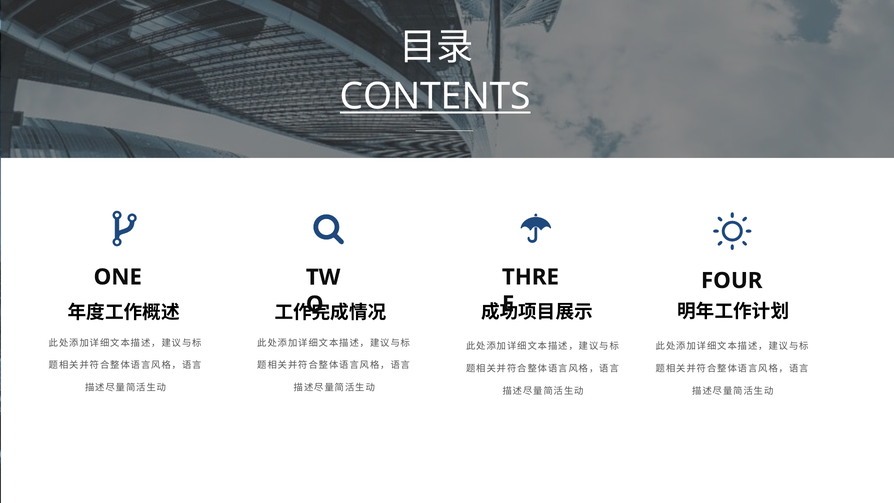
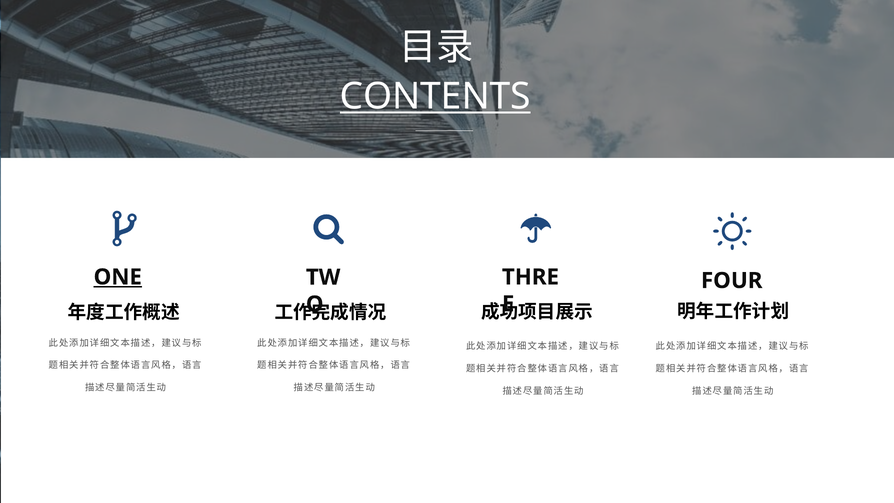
ONE underline: none -> present
